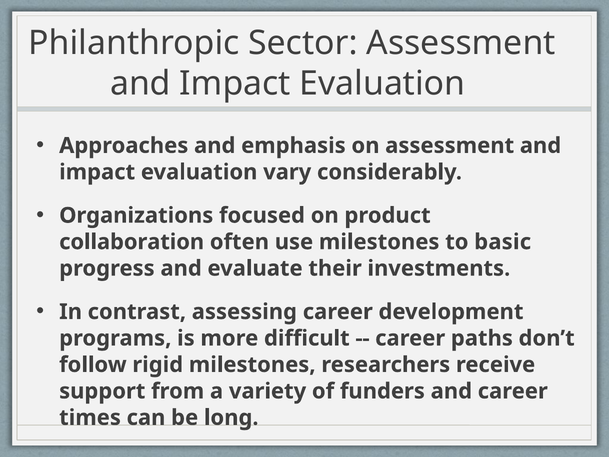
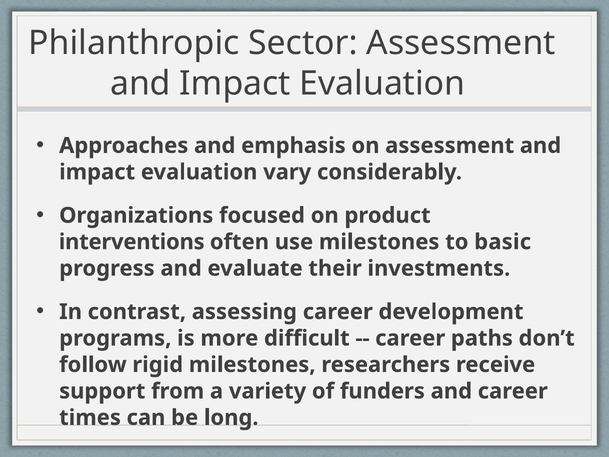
collaboration: collaboration -> interventions
